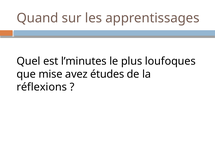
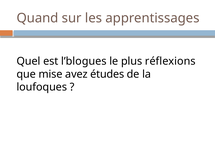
l’minutes: l’minutes -> l’blogues
loufoques: loufoques -> réflexions
réflexions: réflexions -> loufoques
